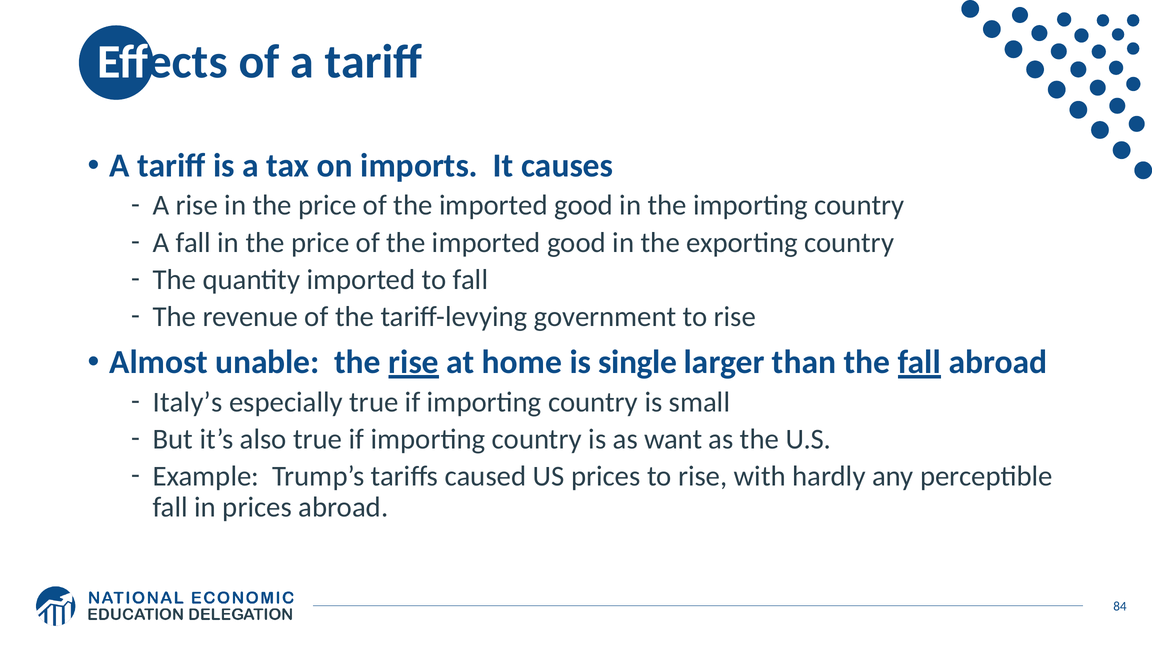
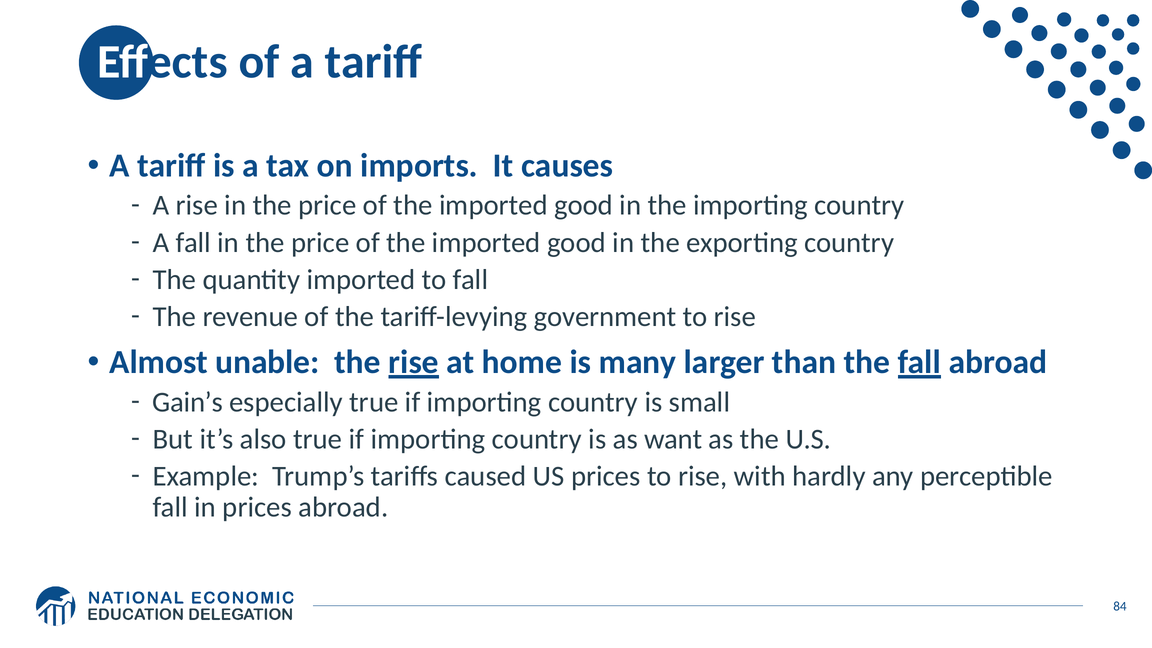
single: single -> many
Italy’s: Italy’s -> Gain’s
